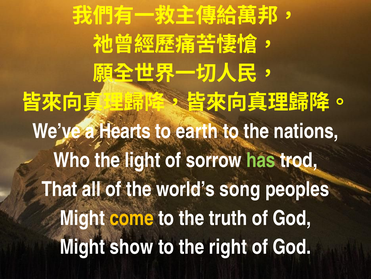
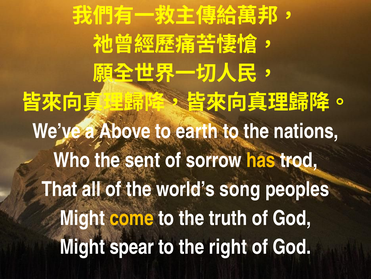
Hearts: Hearts -> Above
light: light -> sent
has colour: light green -> yellow
show: show -> spear
